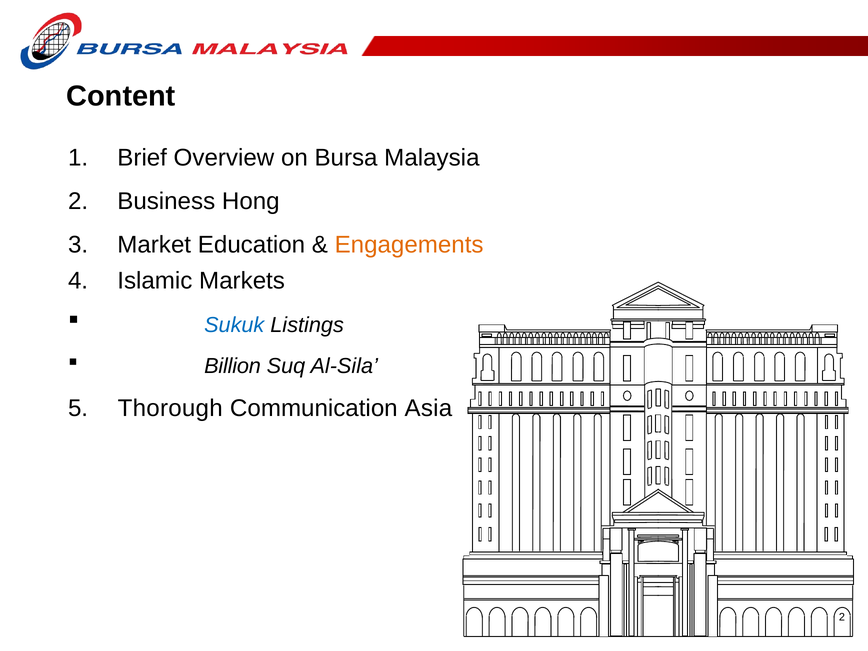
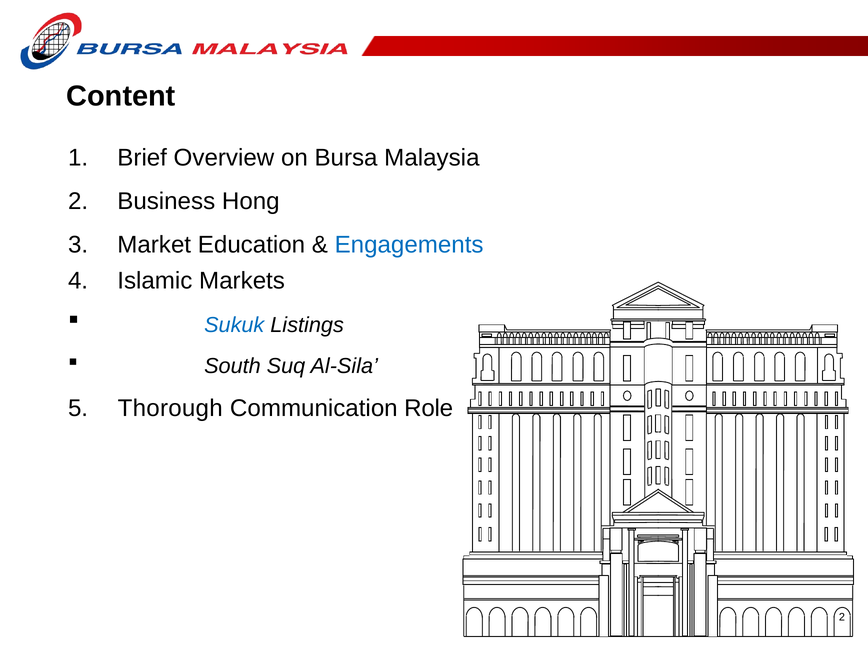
Engagements colour: orange -> blue
Billion: Billion -> South
Asia: Asia -> Role
